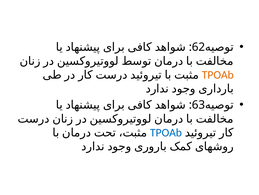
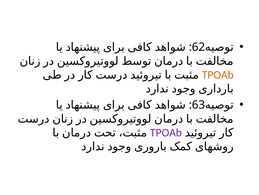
TPOAb at (166, 132) colour: blue -> purple
